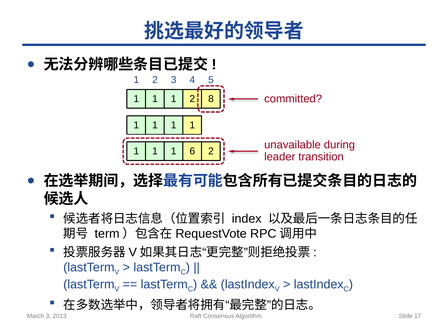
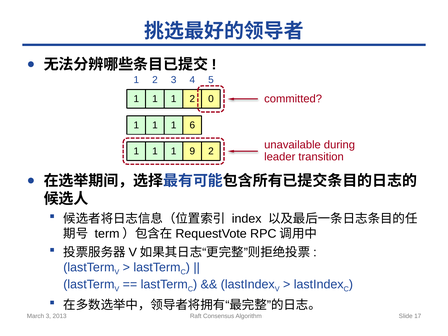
8: 8 -> 0
1 at (192, 125): 1 -> 6
6: 6 -> 9
